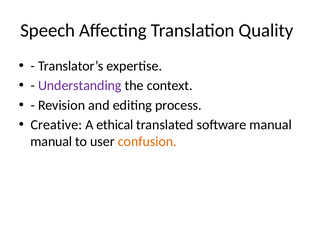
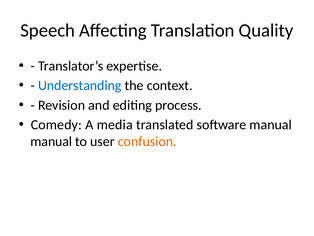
Understanding colour: purple -> blue
Creative: Creative -> Comedy
ethical: ethical -> media
